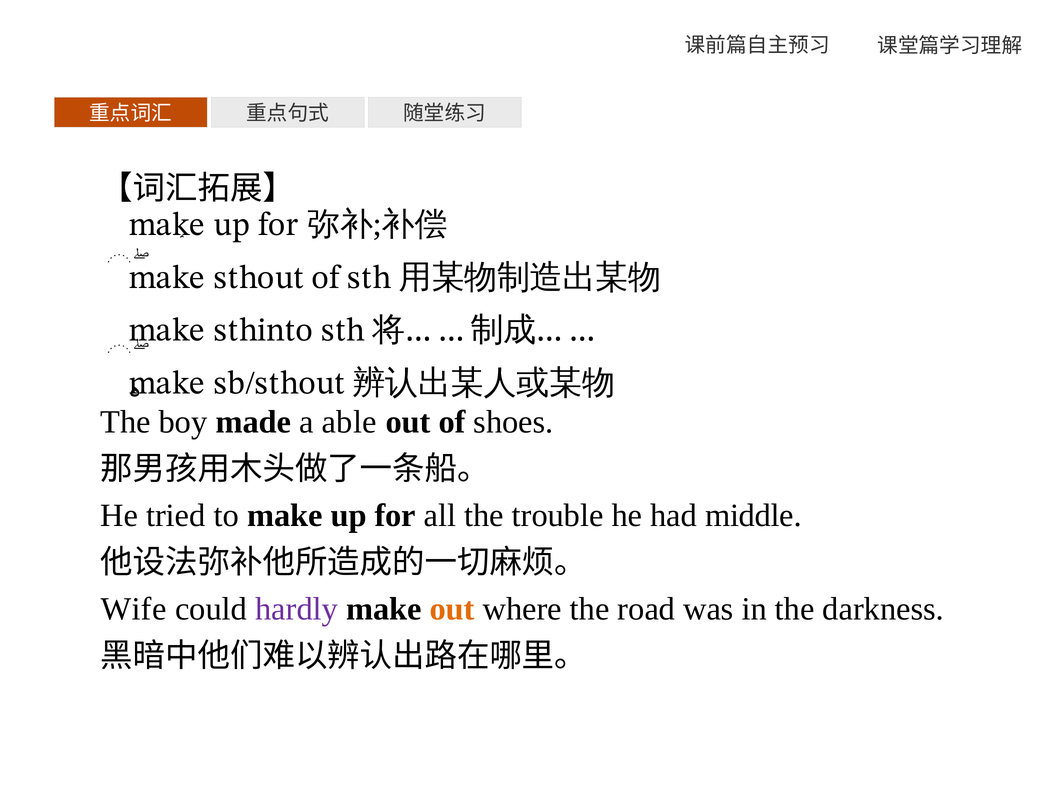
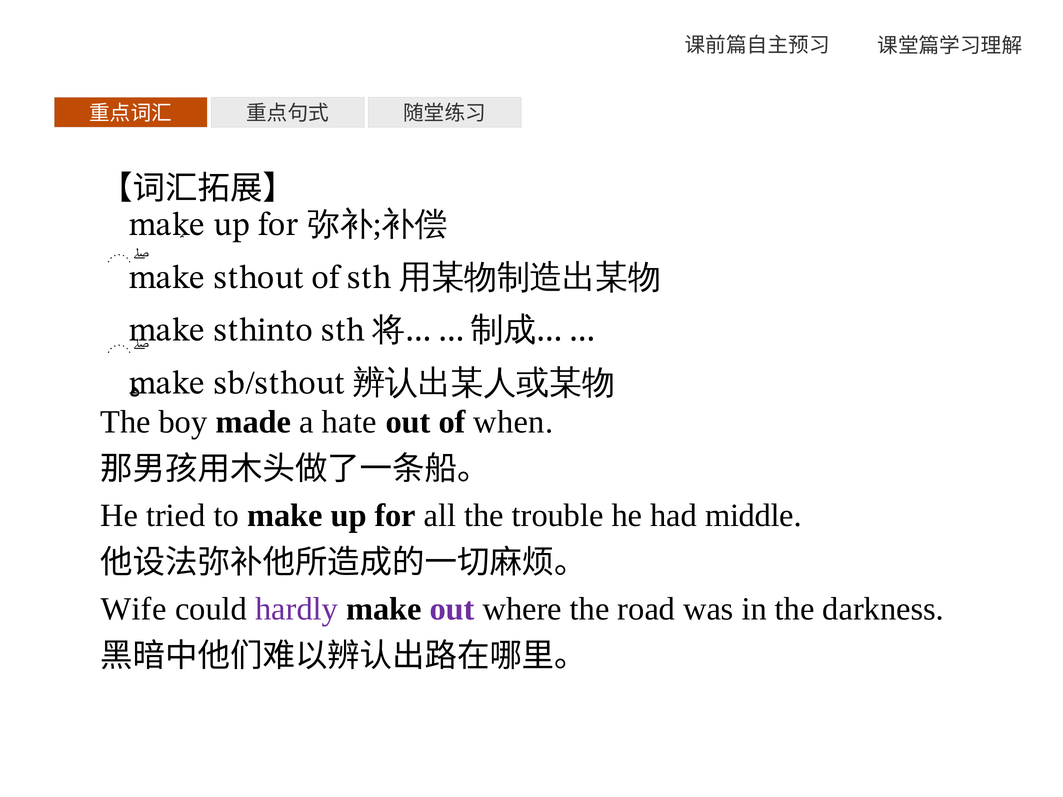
able: able -> hate
shoes: shoes -> when
out at (452, 609) colour: orange -> purple
